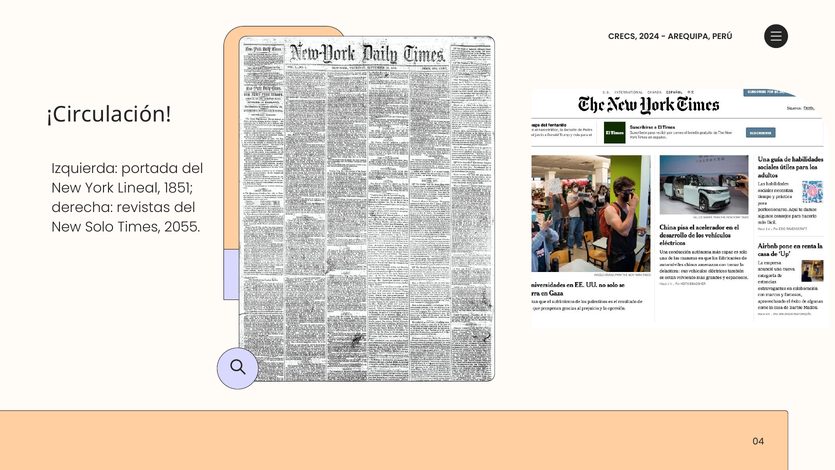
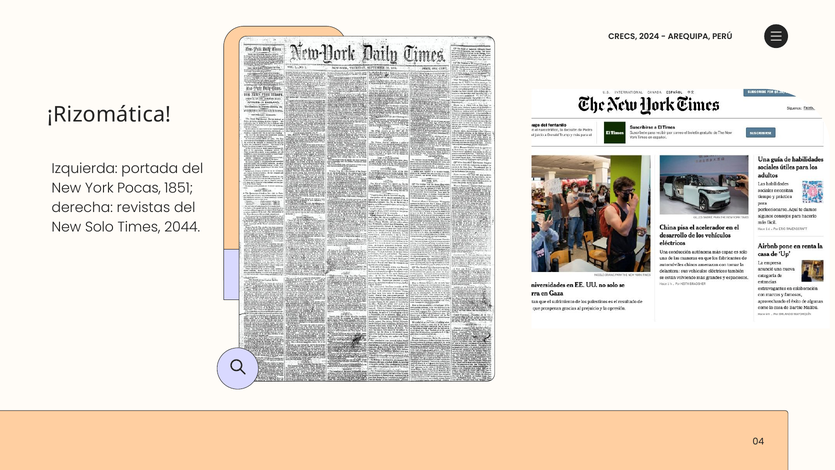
¡Circulación: ¡Circulación -> ¡Rizomática
Lineal: Lineal -> Pocas
2055: 2055 -> 2044
